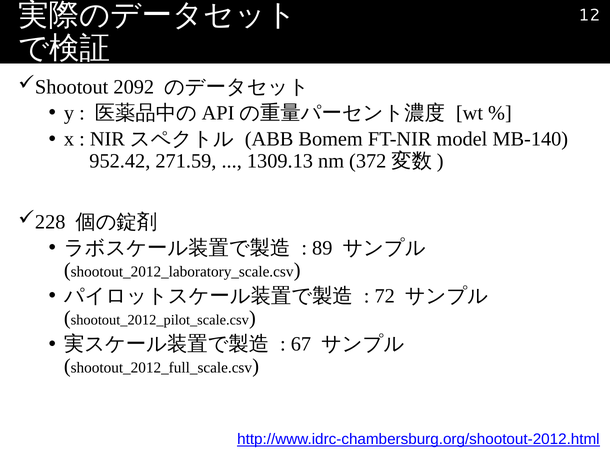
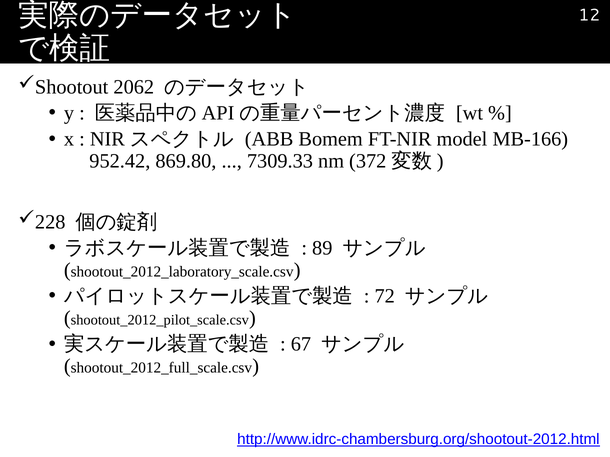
2092: 2092 -> 2062
MB-140: MB-140 -> MB-166
271.59: 271.59 -> 869.80
1309.13: 1309.13 -> 7309.33
